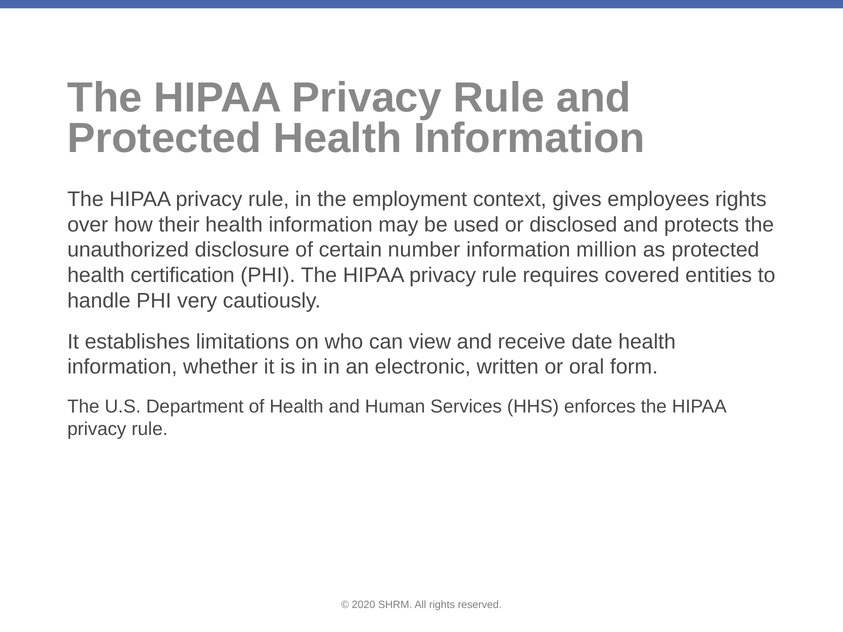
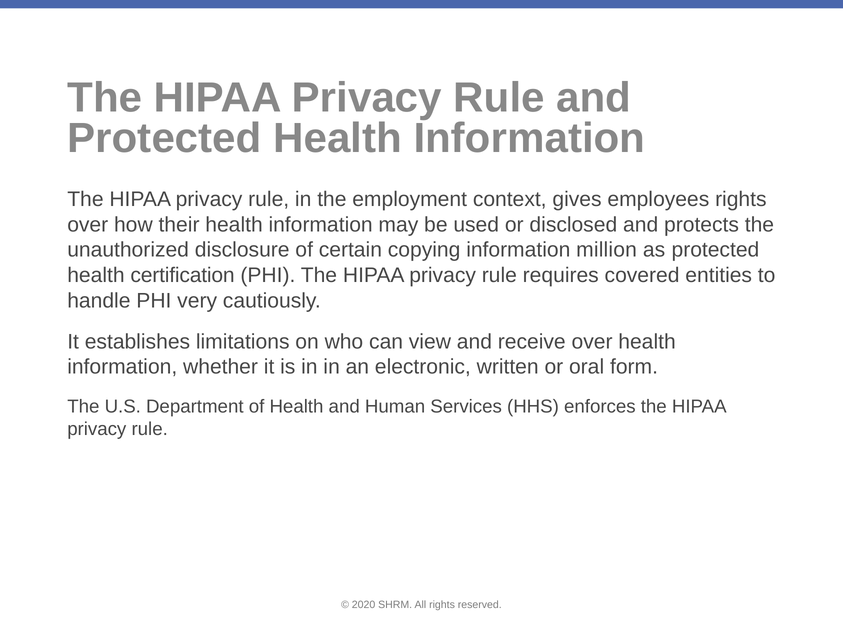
number: number -> copying
receive date: date -> over
